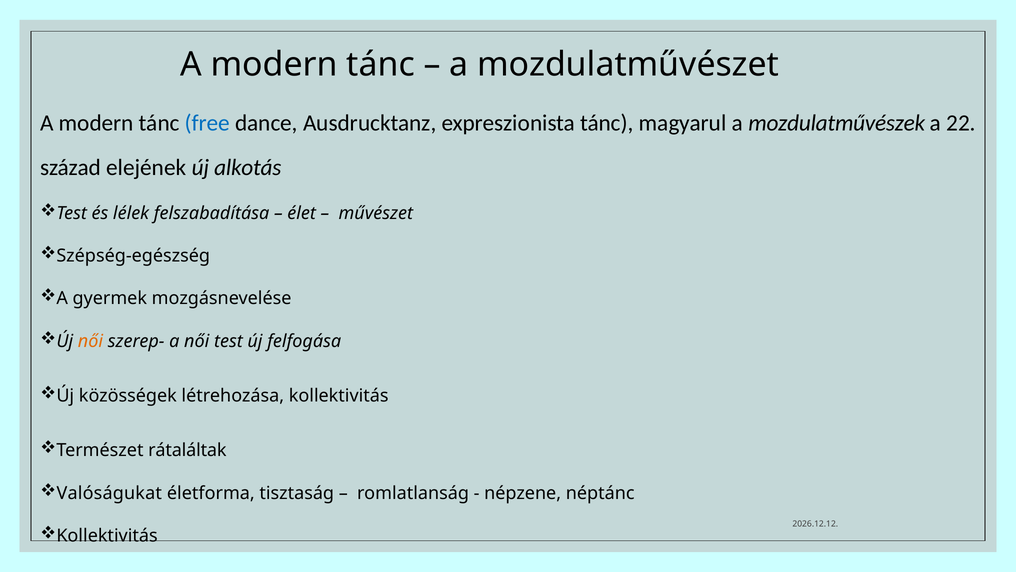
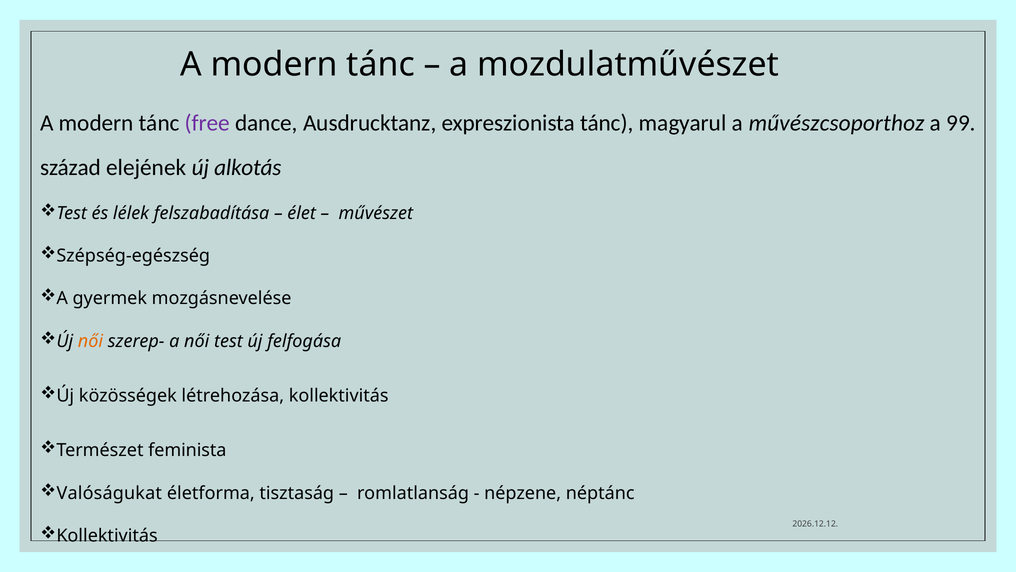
free colour: blue -> purple
mozdulatművészek: mozdulatművészek -> művészcsoporthoz
22: 22 -> 99
rátaláltak: rátaláltak -> feminista
